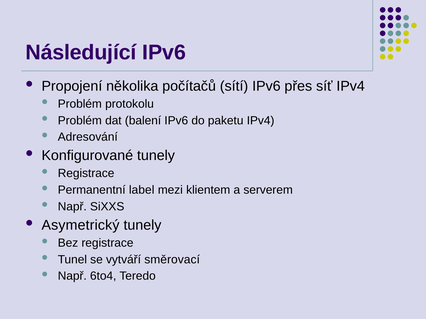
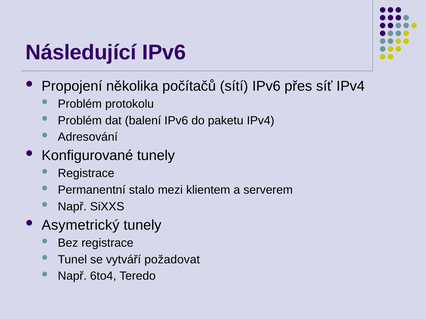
label: label -> stalo
směrovací: směrovací -> požadovat
